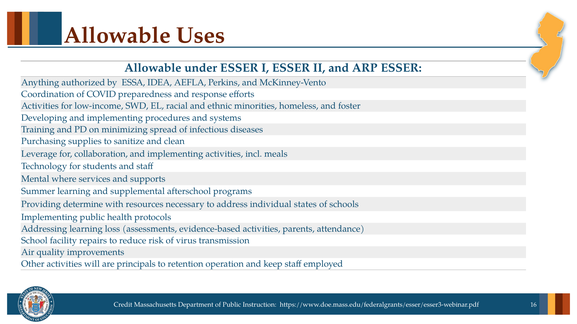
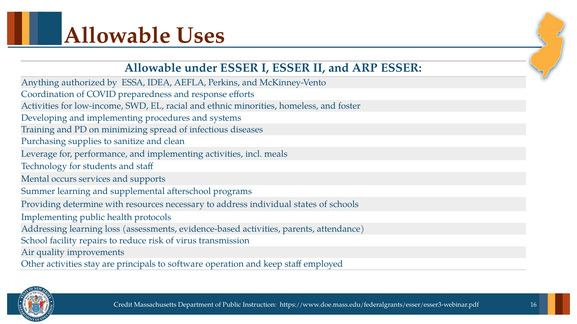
collaboration: collaboration -> performance
where: where -> occurs
will: will -> stay
retention: retention -> software
